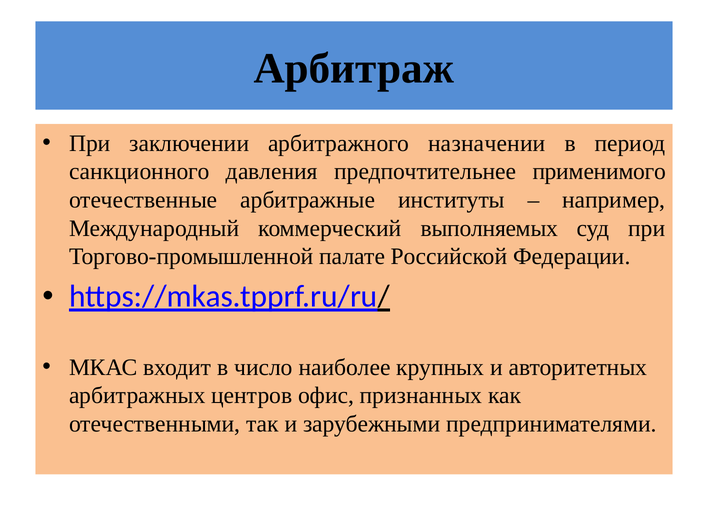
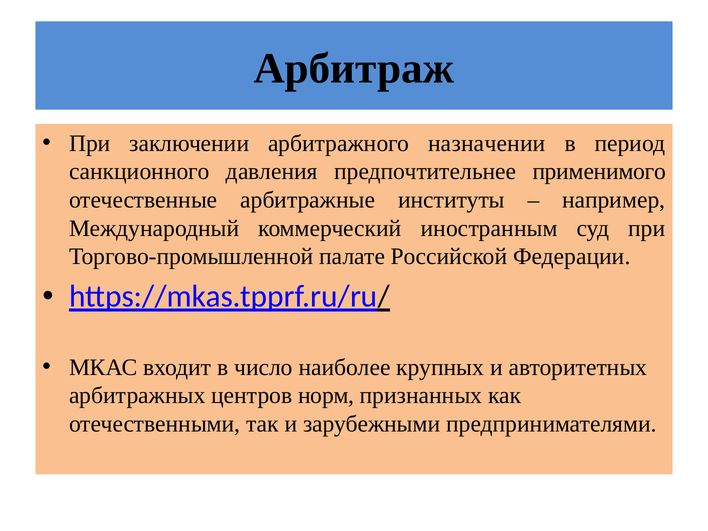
выполняемых: выполняемых -> иностранным
офис: офис -> норм
